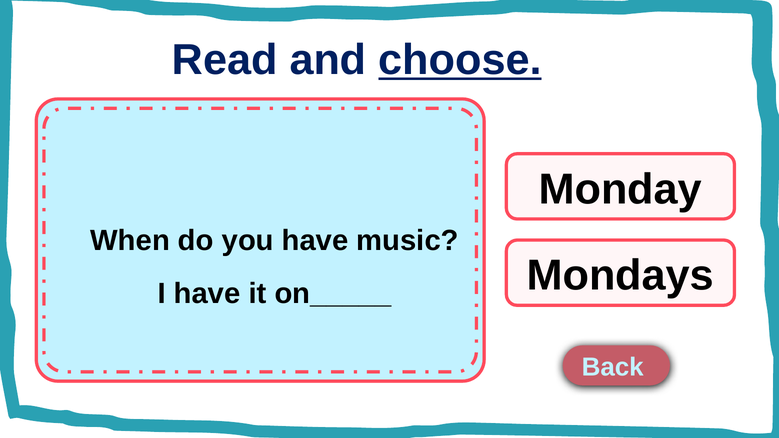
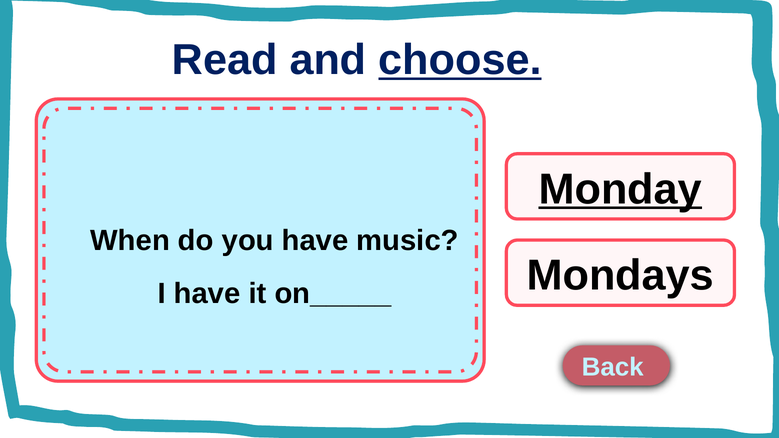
Monday underline: none -> present
